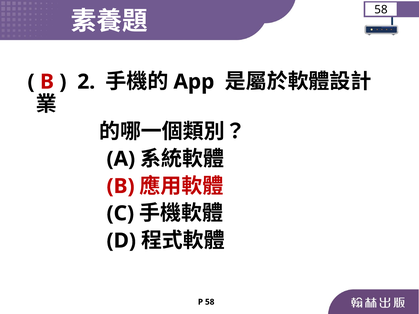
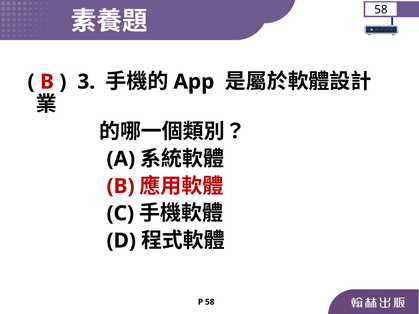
2: 2 -> 3
